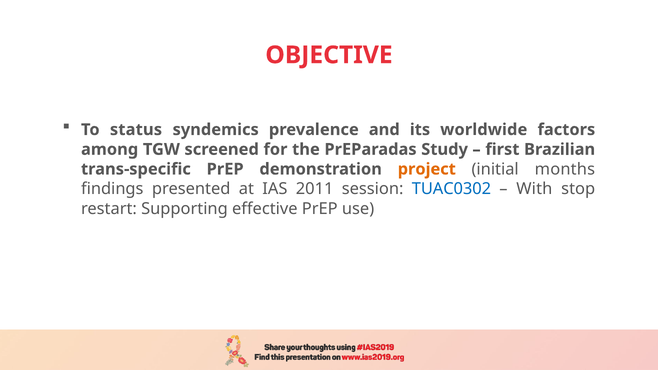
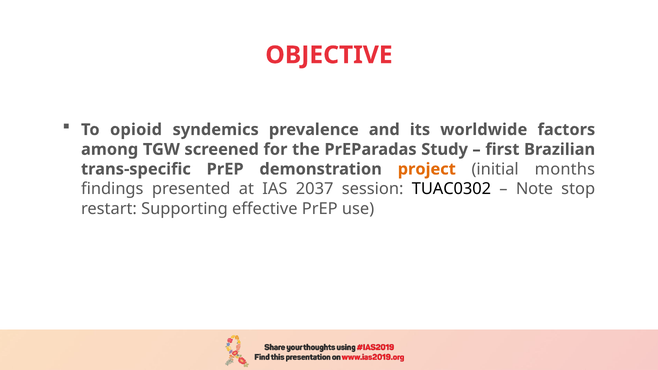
status: status -> opioid
2011: 2011 -> 2037
TUAC0302 colour: blue -> black
With: With -> Note
